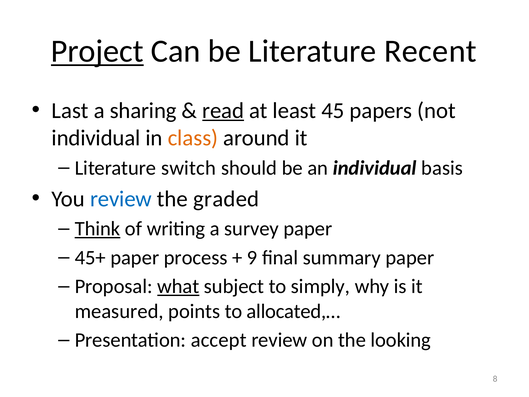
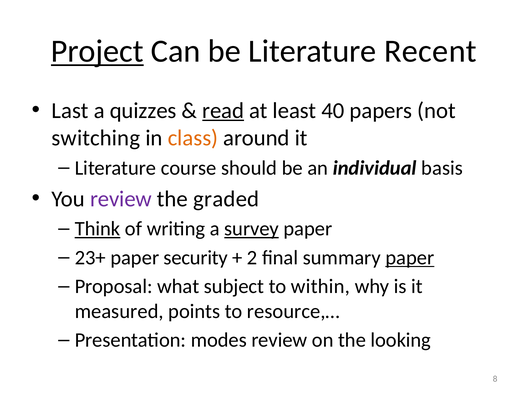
sharing: sharing -> quizzes
45: 45 -> 40
individual at (96, 138): individual -> switching
switch: switch -> course
review at (121, 199) colour: blue -> purple
survey underline: none -> present
45+: 45+ -> 23+
process: process -> security
9: 9 -> 2
paper at (410, 258) underline: none -> present
what underline: present -> none
simply: simply -> within
allocated,…: allocated,… -> resource,…
accept: accept -> modes
